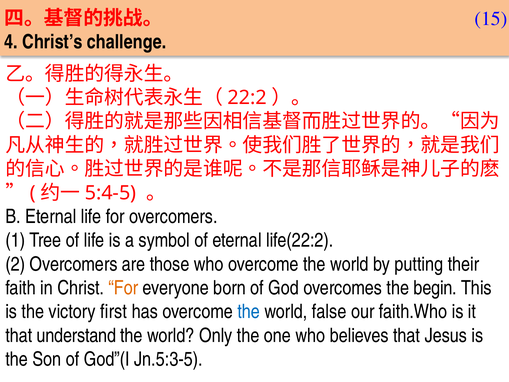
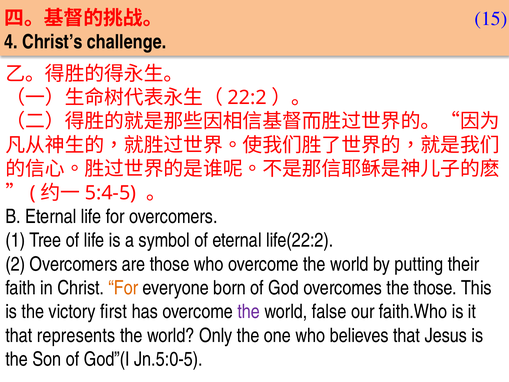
the begin: begin -> those
the at (249, 312) colour: blue -> purple
understand: understand -> represents
Jn.5:3-5: Jn.5:3-5 -> Jn.5:0-5
